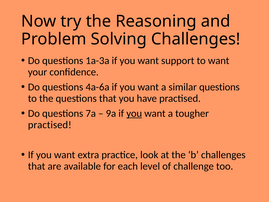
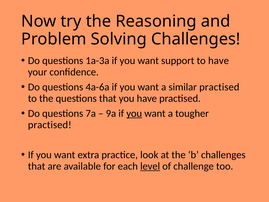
to want: want -> have
similar questions: questions -> practised
level underline: none -> present
